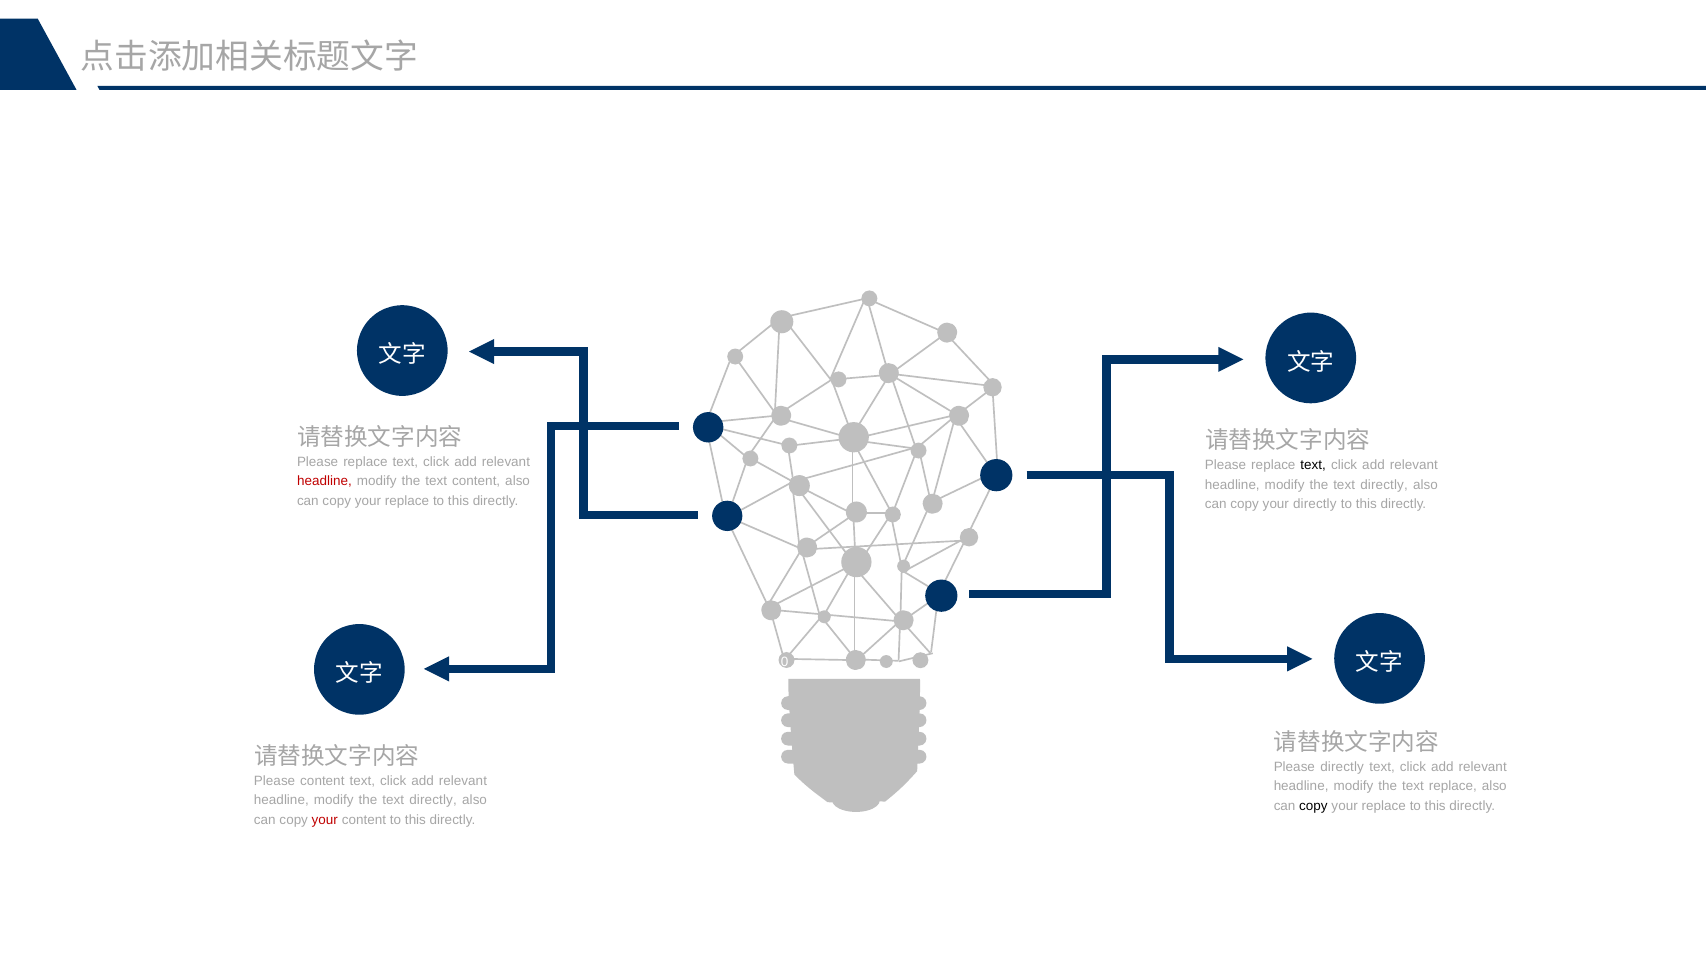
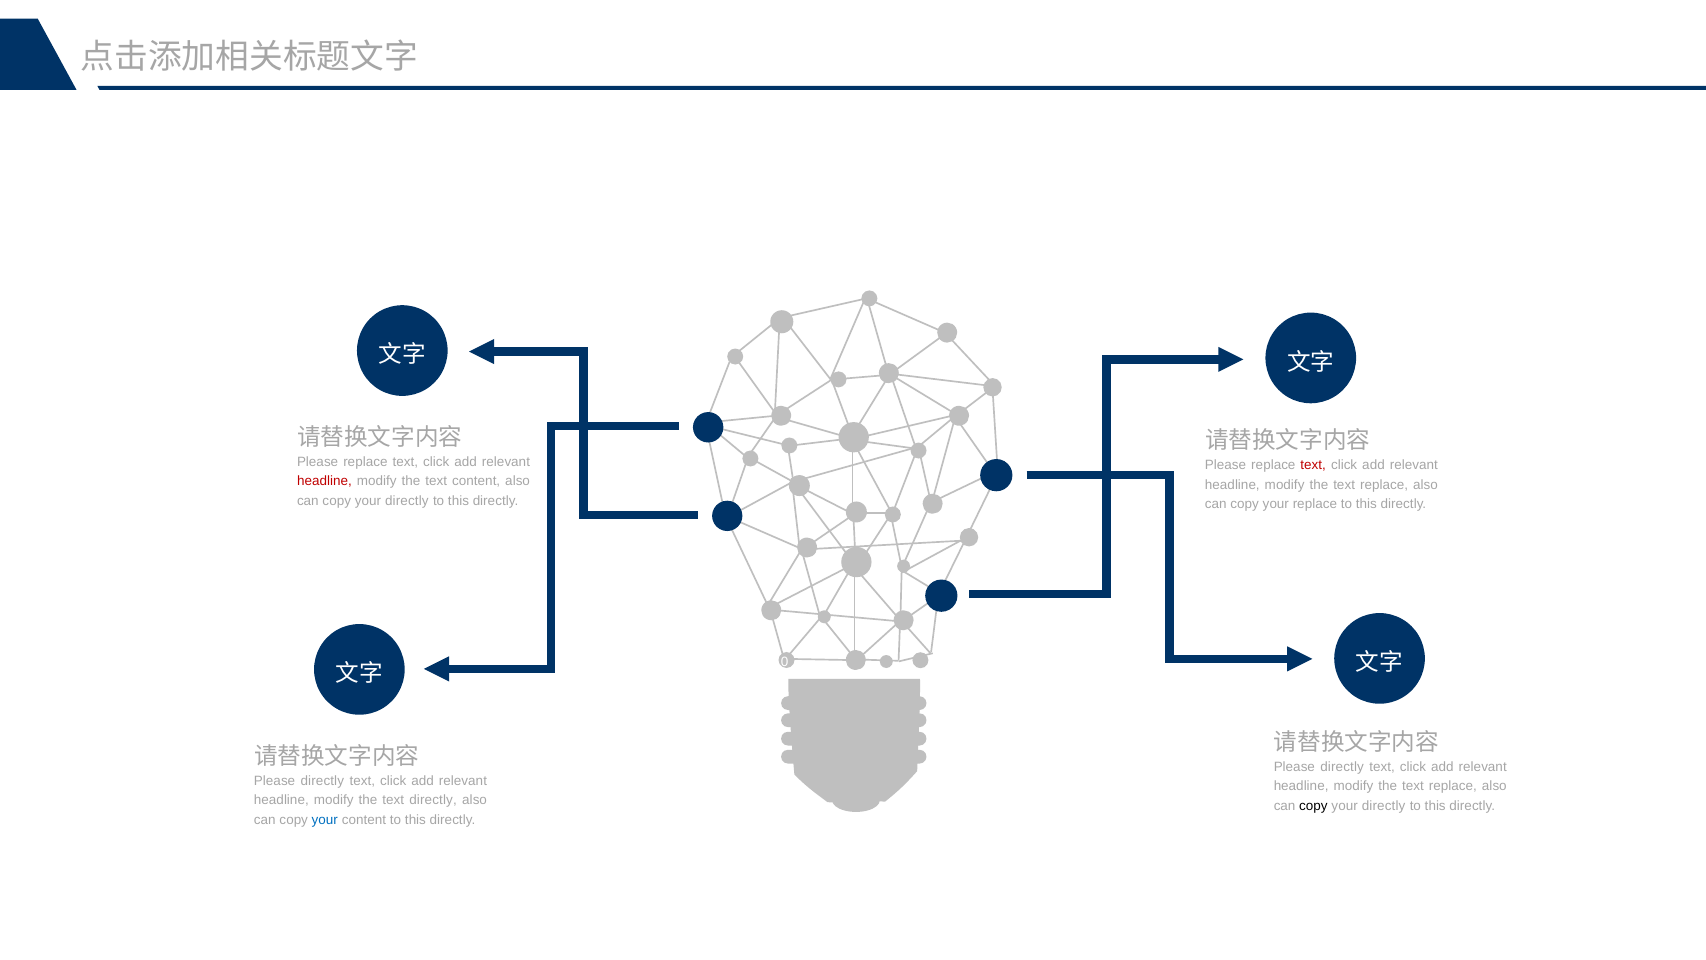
text at (1313, 465) colour: black -> red
directly at (1384, 485): directly -> replace
replace at (407, 500): replace -> directly
directly at (1315, 504): directly -> replace
content at (322, 781): content -> directly
replace at (1384, 805): replace -> directly
your at (325, 819) colour: red -> blue
